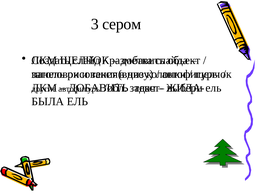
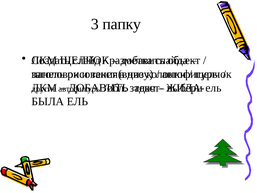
сером: сером -> папку
